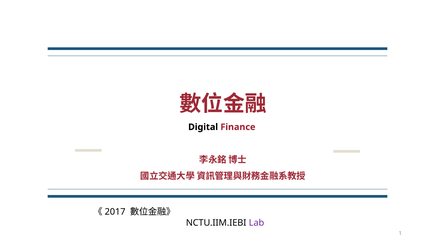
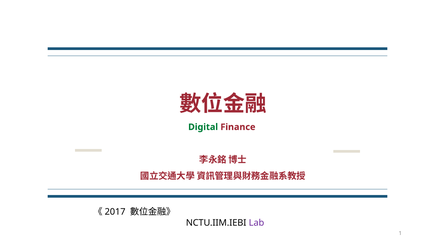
Digital colour: black -> green
